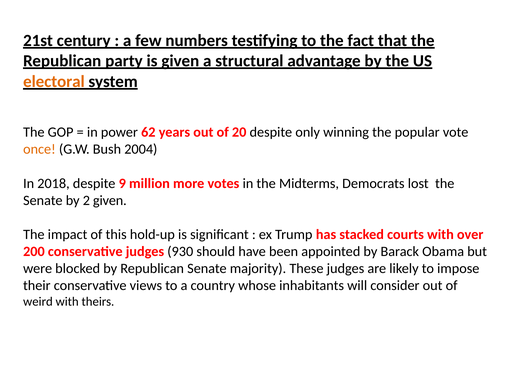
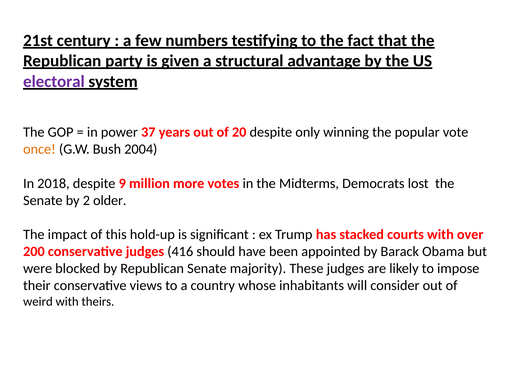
electoral colour: orange -> purple
62: 62 -> 37
2 given: given -> older
930: 930 -> 416
